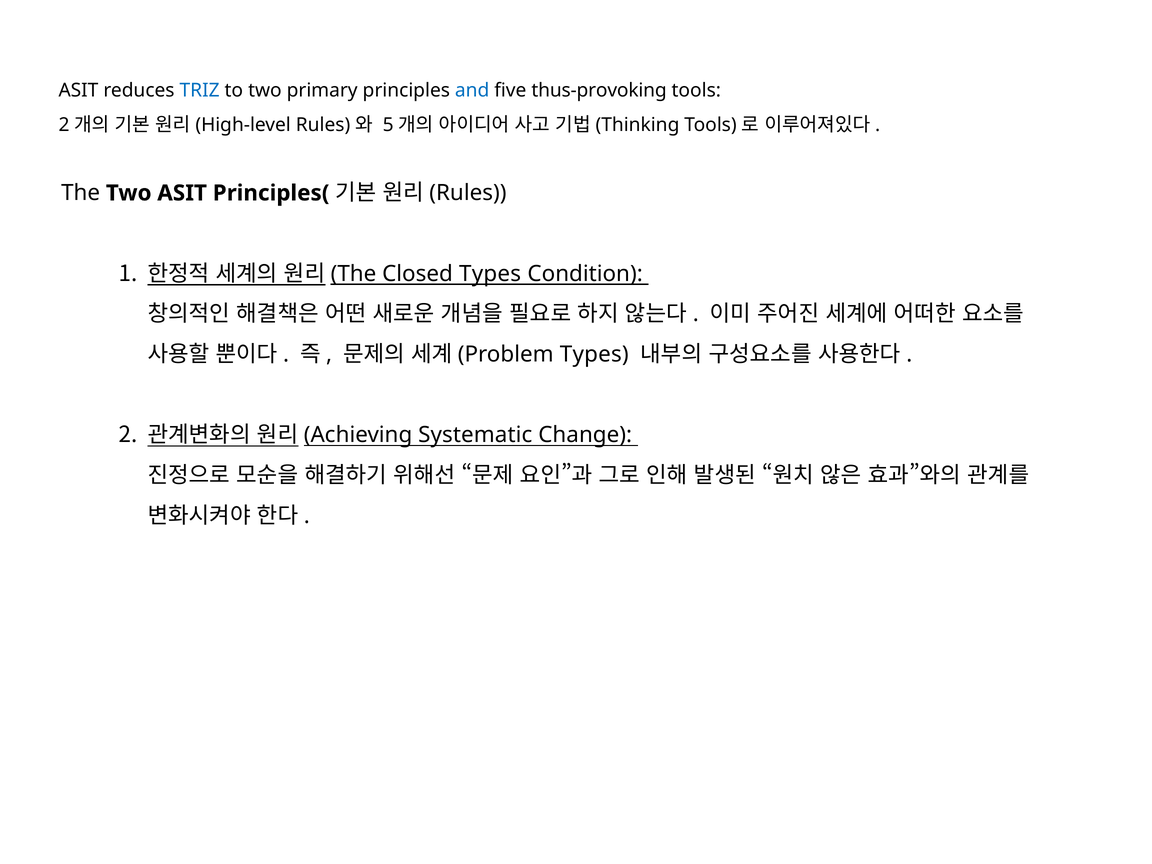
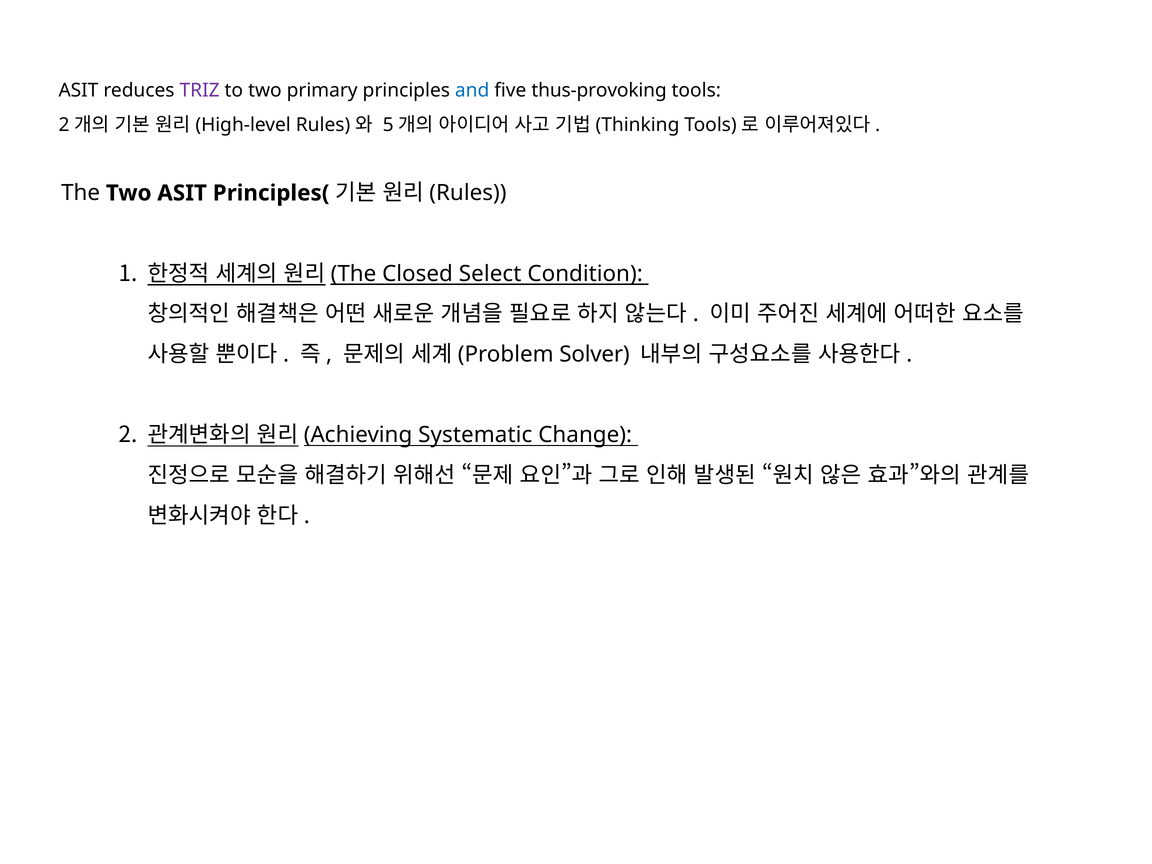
TRIZ colour: blue -> purple
Closed Types: Types -> Select
Types at (594, 354): Types -> Solver
